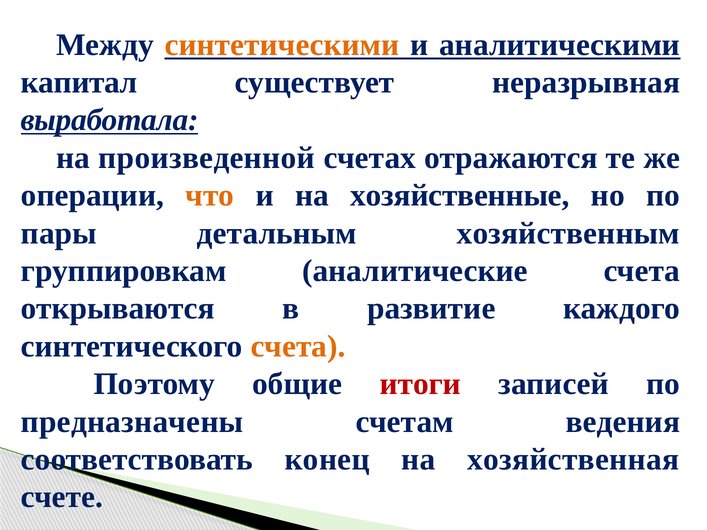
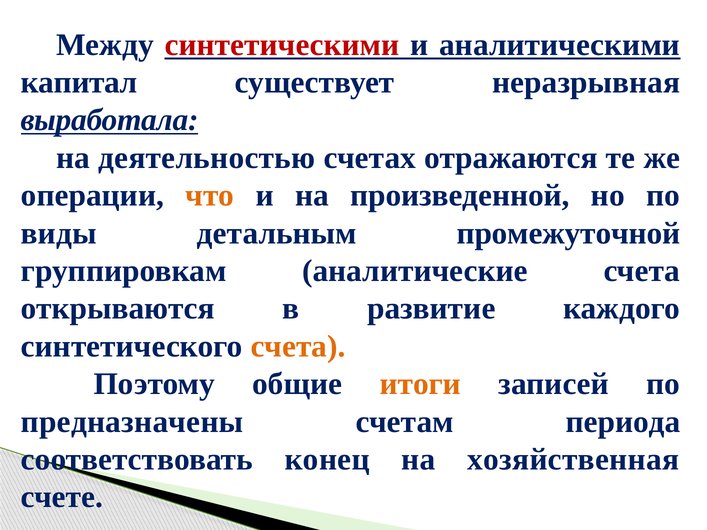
синтетическими colour: orange -> red
произведенной: произведенной -> деятельностью
хозяйственные: хозяйственные -> произведенной
пары: пары -> виды
хозяйственным: хозяйственным -> промежуточной
итоги colour: red -> orange
ведения: ведения -> периода
